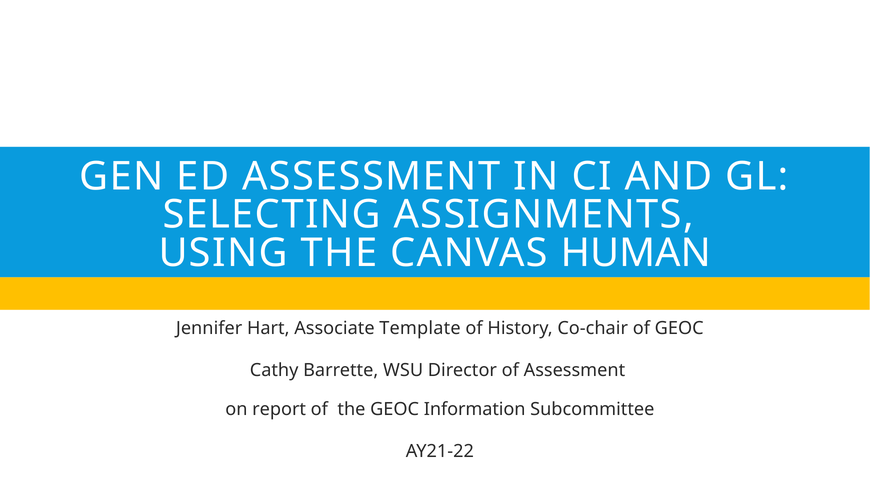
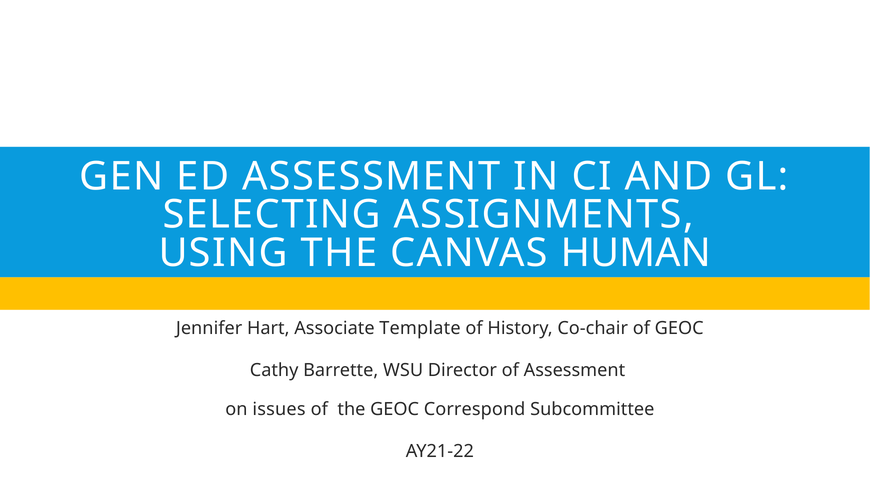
report: report -> issues
Information: Information -> Correspond
